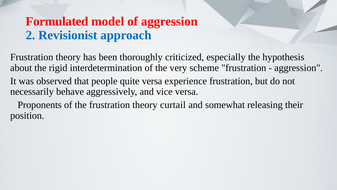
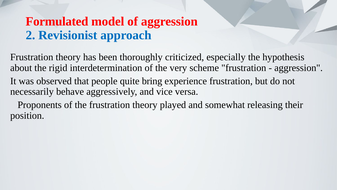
quite versa: versa -> bring
curtail: curtail -> played
